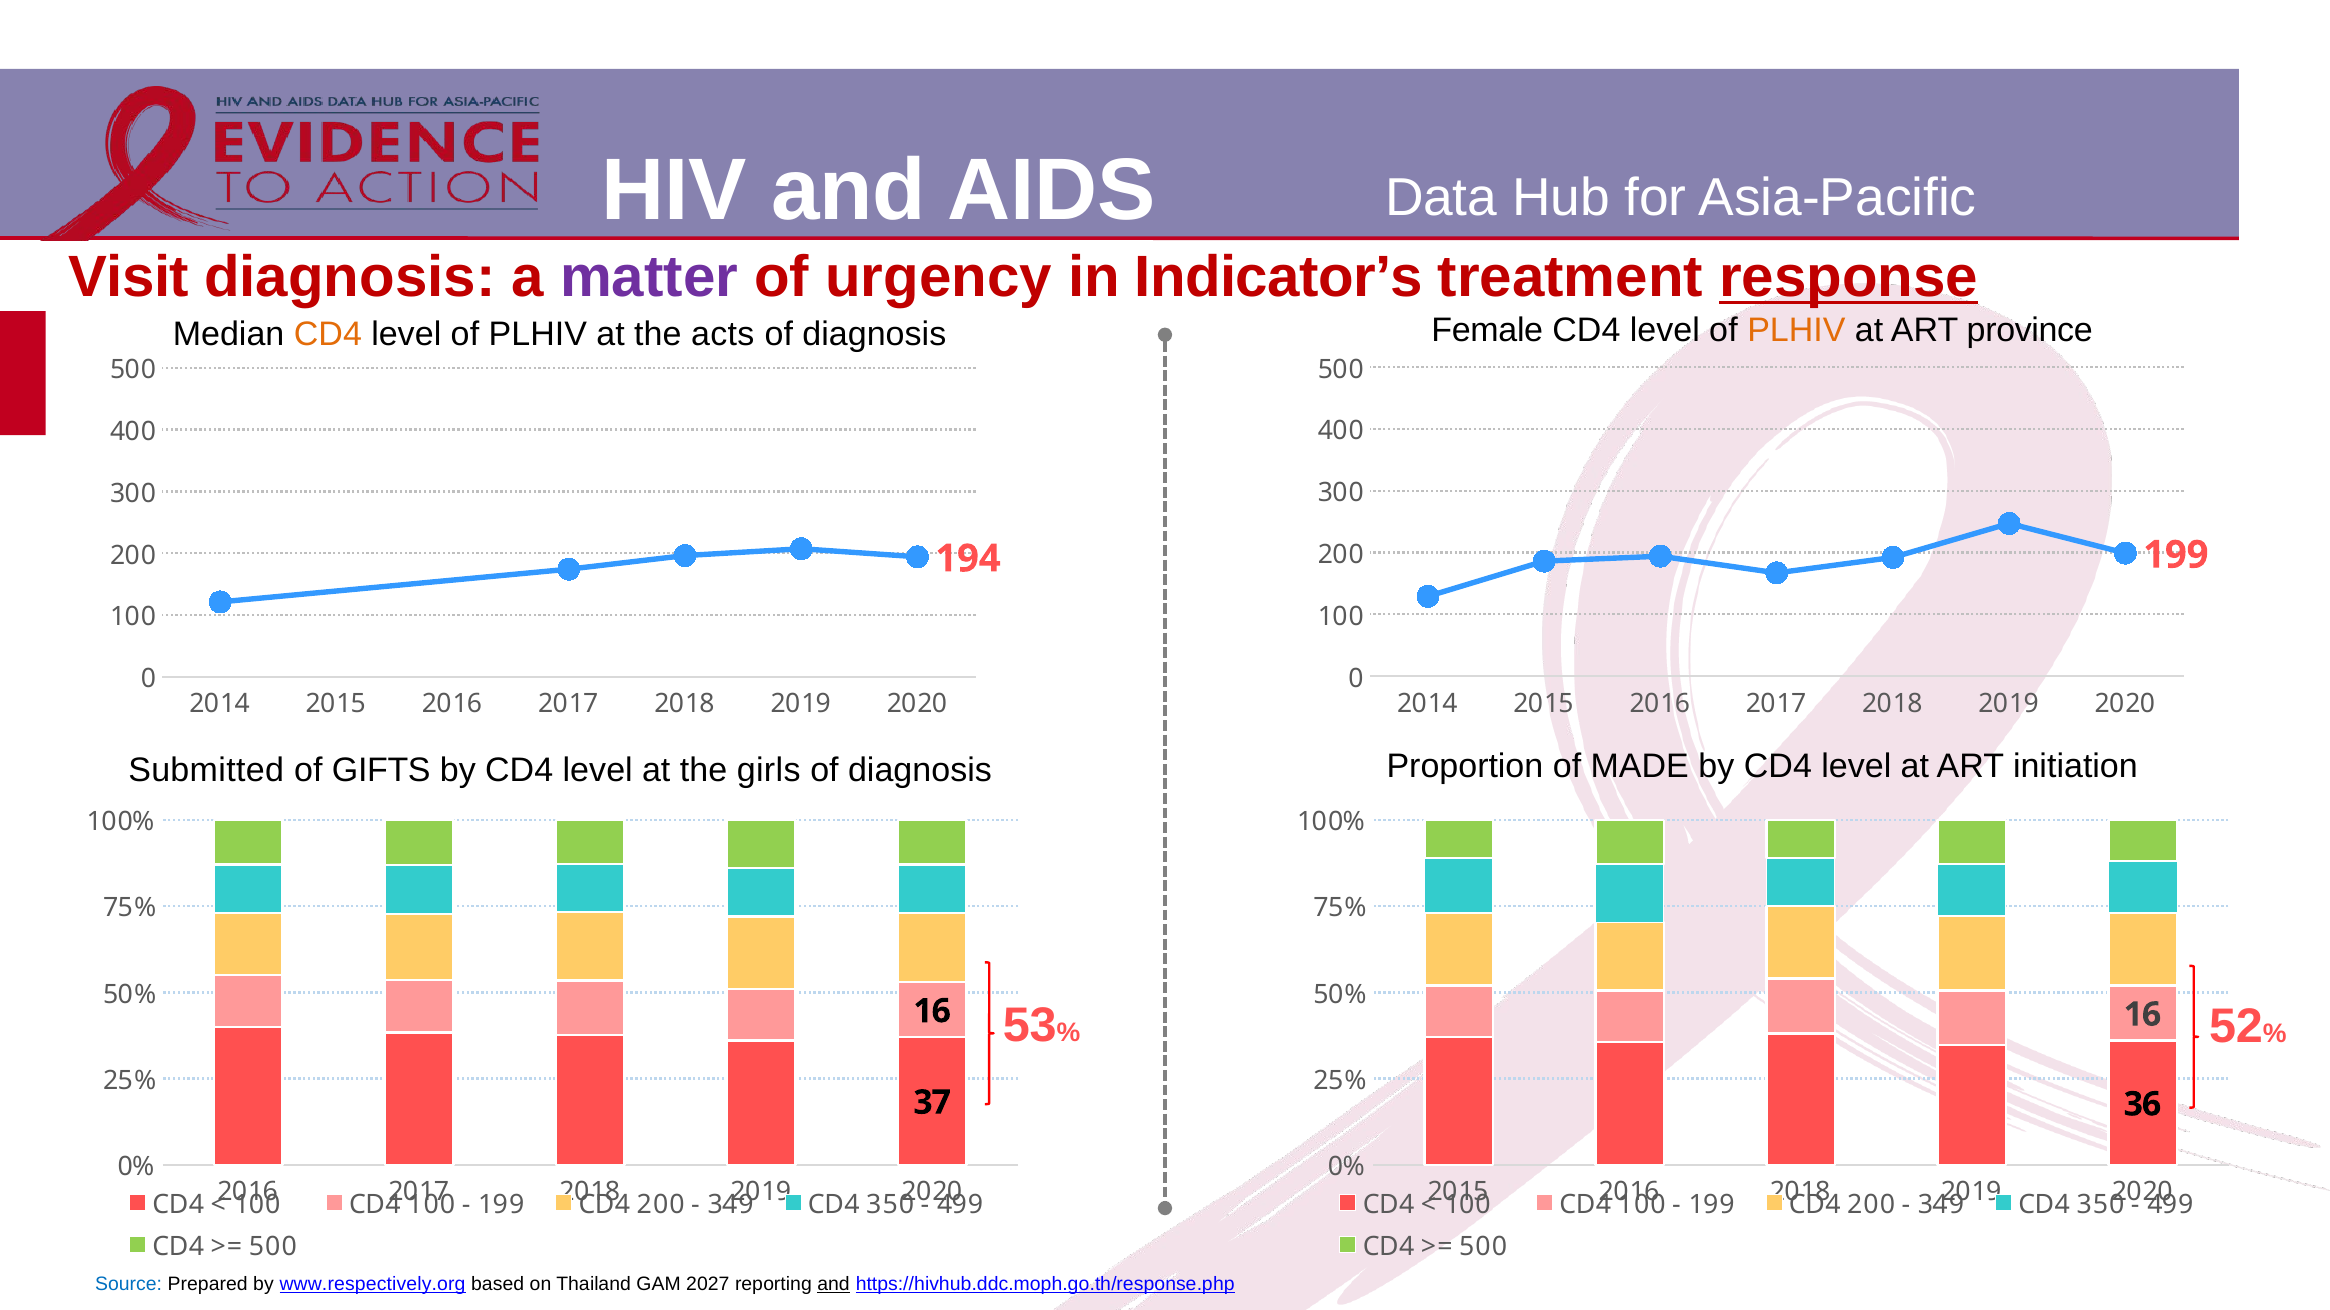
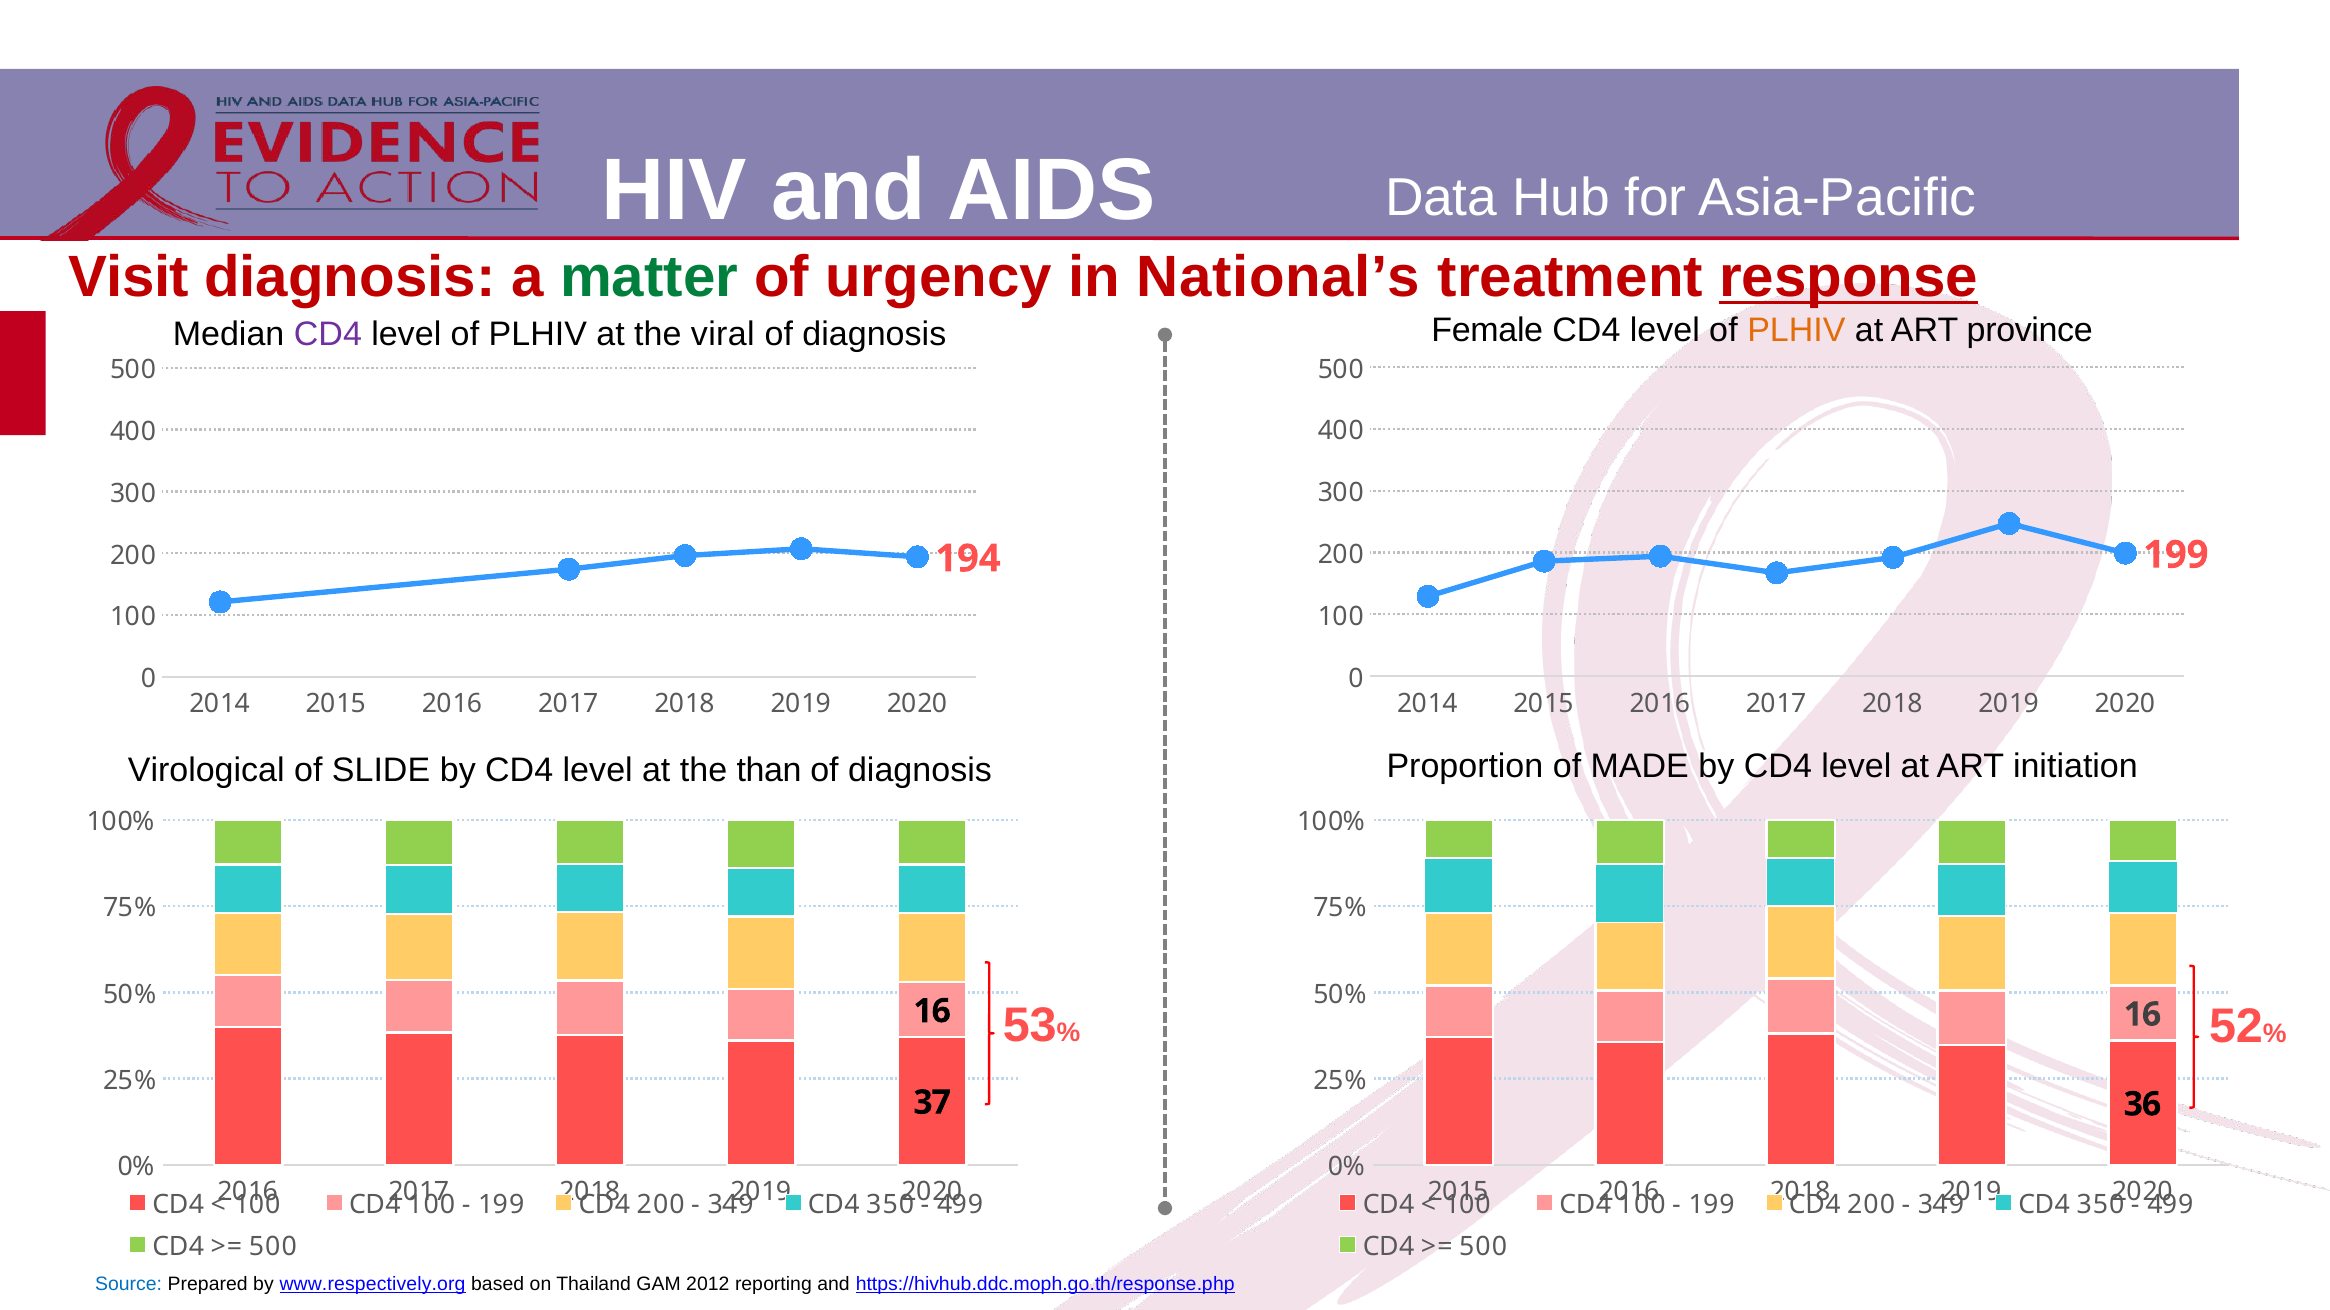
matter colour: purple -> green
Indicator’s: Indicator’s -> National’s
CD4 at (328, 334) colour: orange -> purple
acts: acts -> viral
Submitted: Submitted -> Virological
GIFTS: GIFTS -> SLIDE
girls: girls -> than
2027: 2027 -> 2012
and at (833, 1285) underline: present -> none
